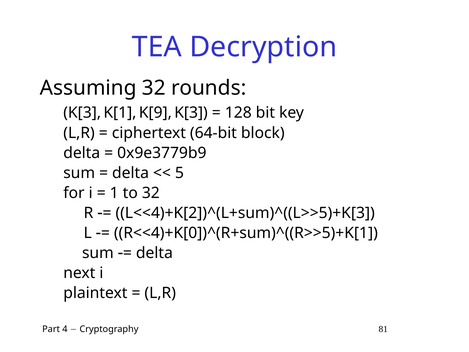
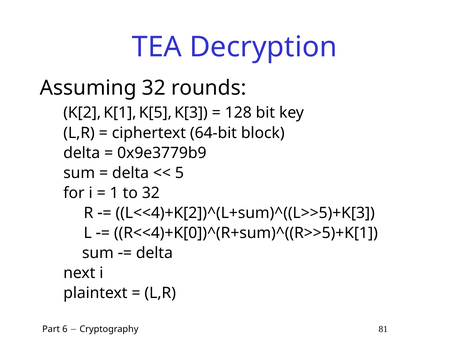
K[3 at (82, 112): K[3 -> K[2
K[9: K[9 -> K[5
4: 4 -> 6
